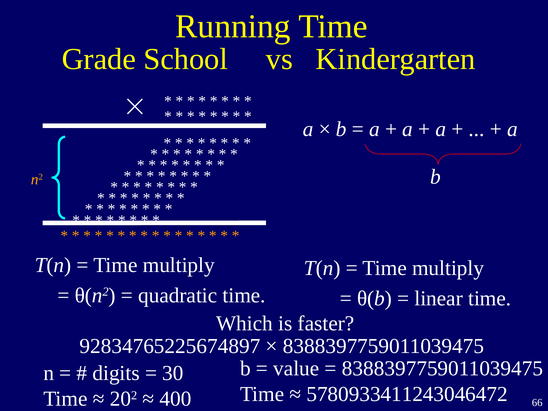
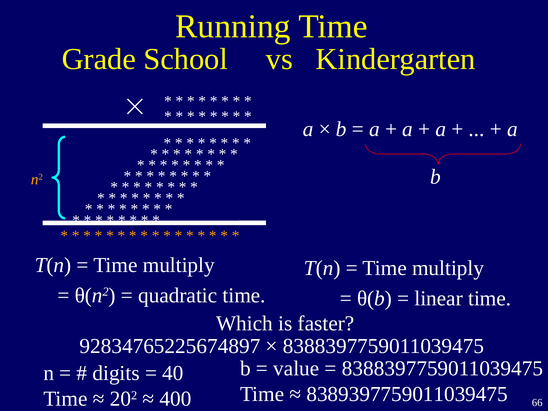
30: 30 -> 40
5780933411243046472: 5780933411243046472 -> 8389397759011039475
